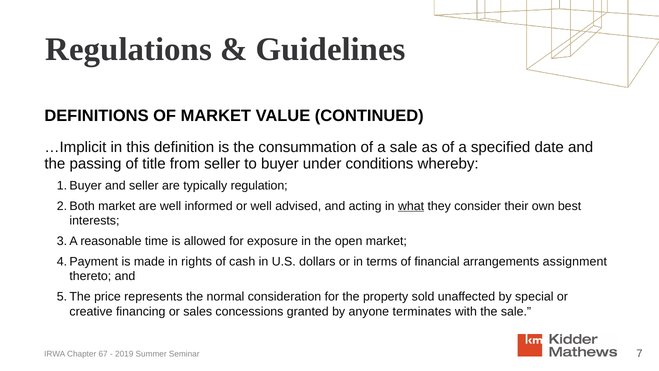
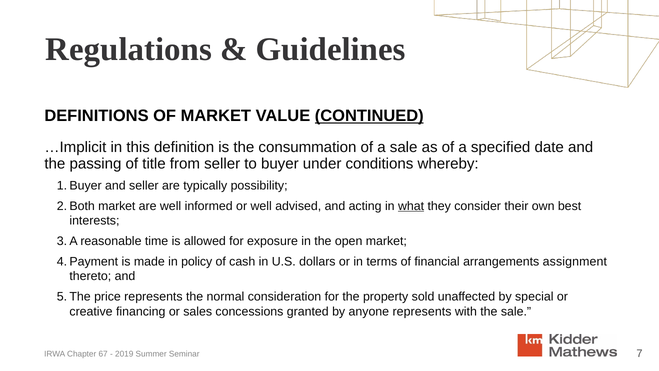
CONTINUED underline: none -> present
regulation: regulation -> possibility
rights: rights -> policy
anyone terminates: terminates -> represents
